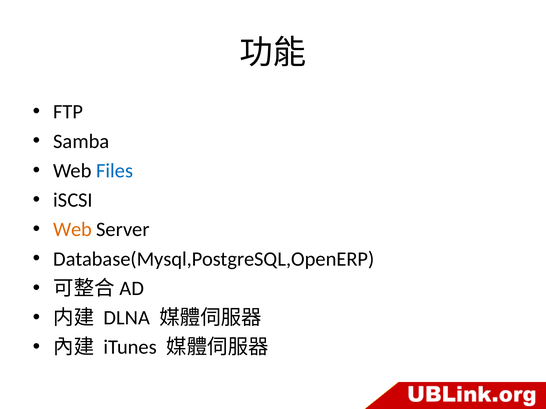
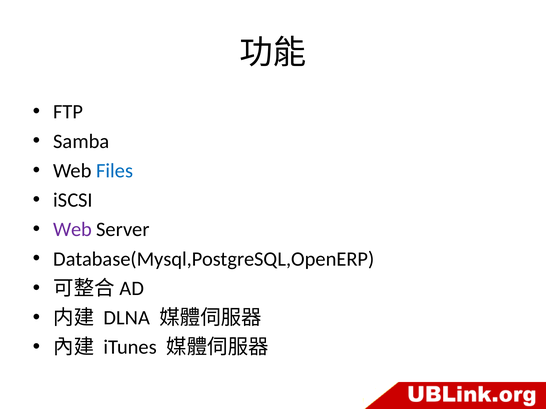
Web at (73, 230) colour: orange -> purple
